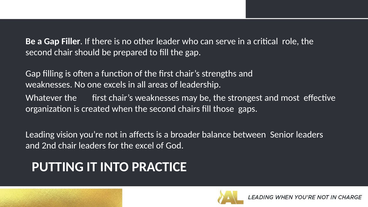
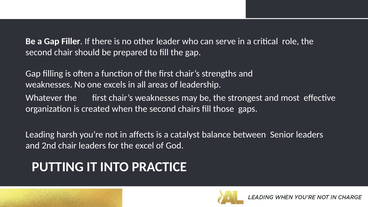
vision: vision -> harsh
broader: broader -> catalyst
